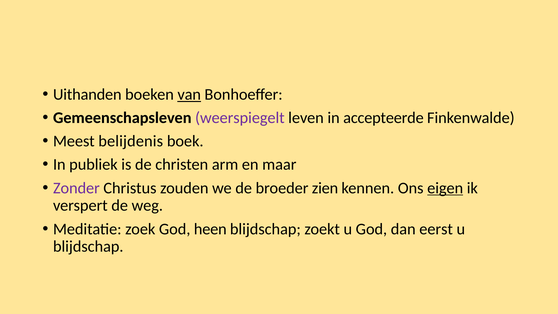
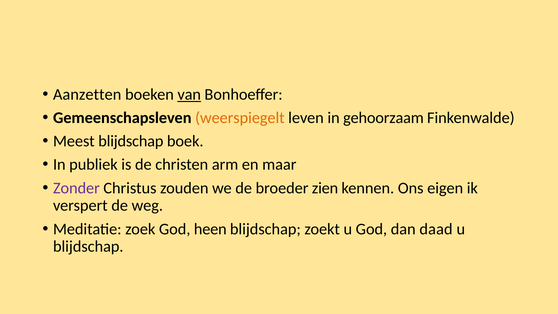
Uithanden: Uithanden -> Aanzetten
weerspiegelt colour: purple -> orange
accepteerde: accepteerde -> gehoorzaam
Meest belijdenis: belijdenis -> blijdschap
eigen underline: present -> none
eerst: eerst -> daad
